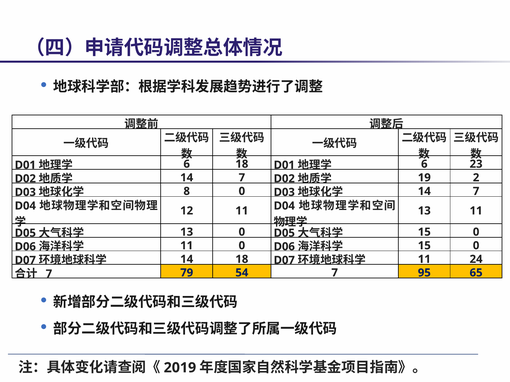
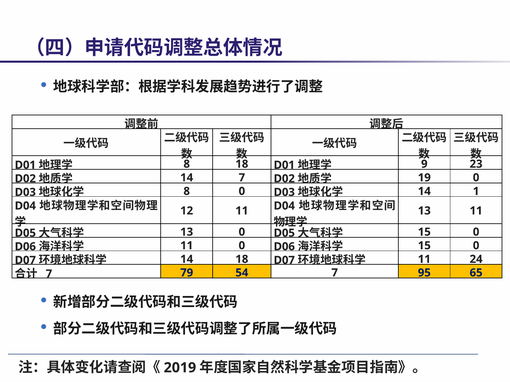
6 at (187, 164): 6 -> 8
6 at (424, 164): 6 -> 9
19 2: 2 -> 0
7 at (476, 191): 7 -> 1
